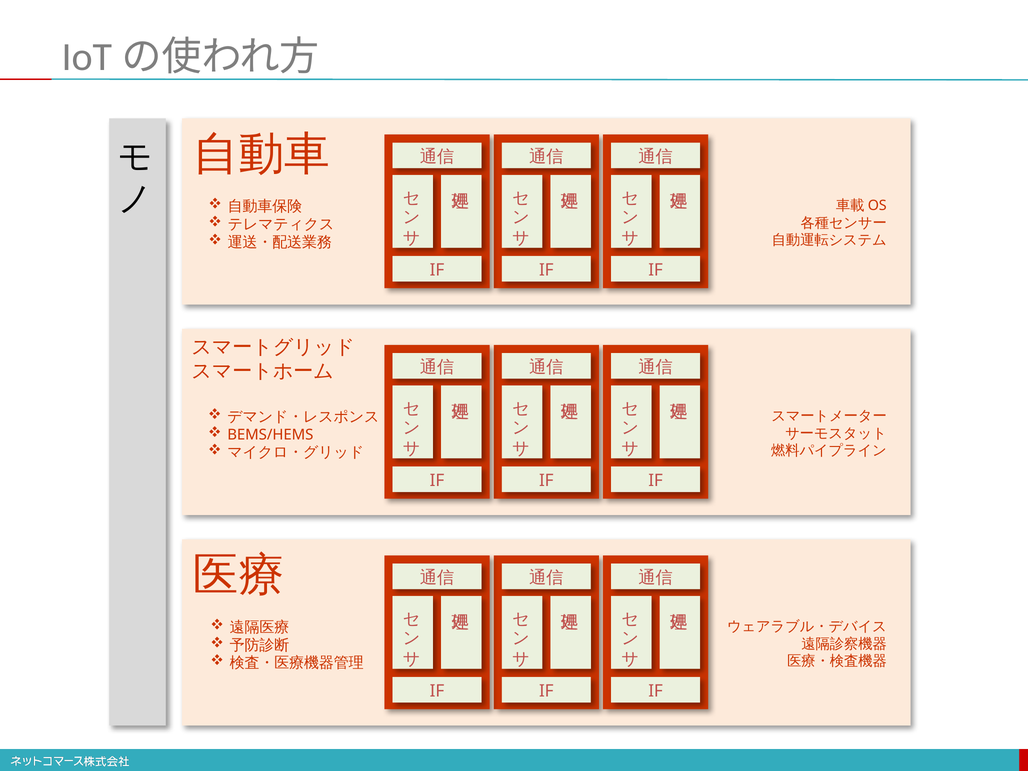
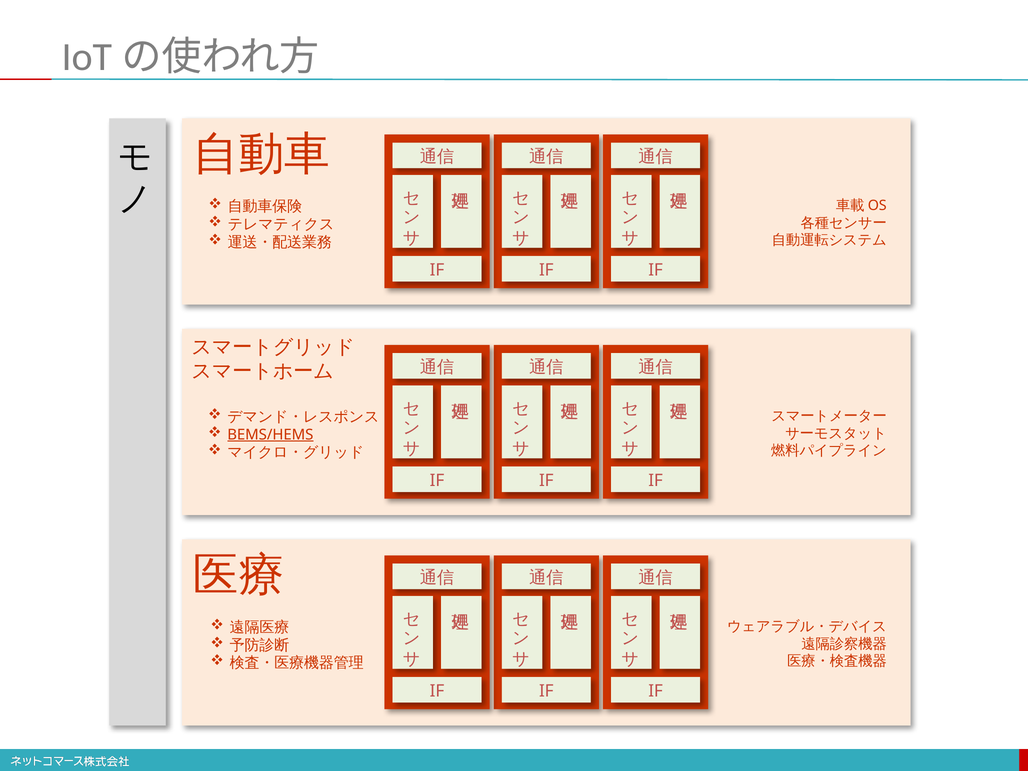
BEMS/HEMS underline: none -> present
